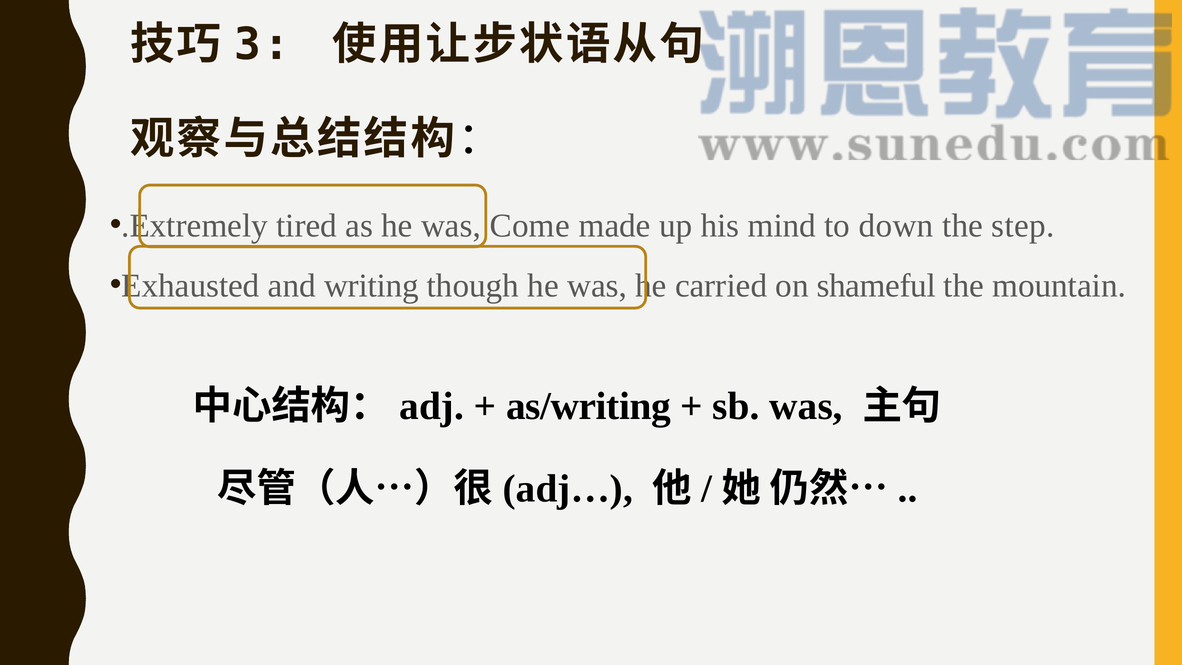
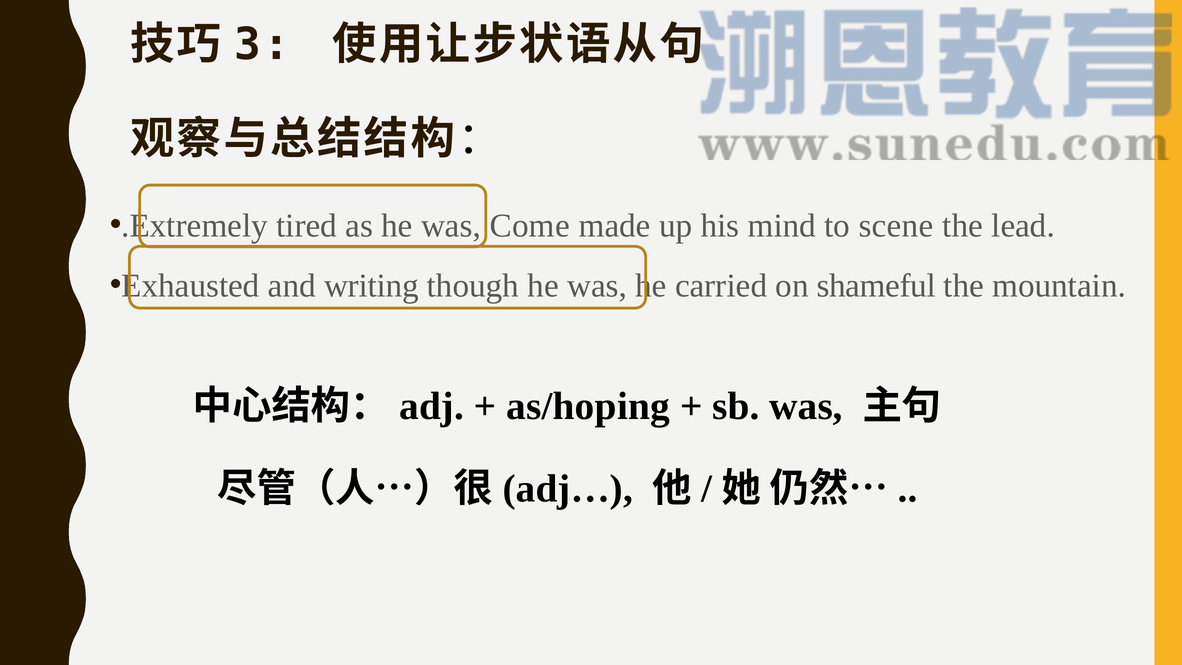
down: down -> scene
step: step -> lead
as/writing: as/writing -> as/hoping
